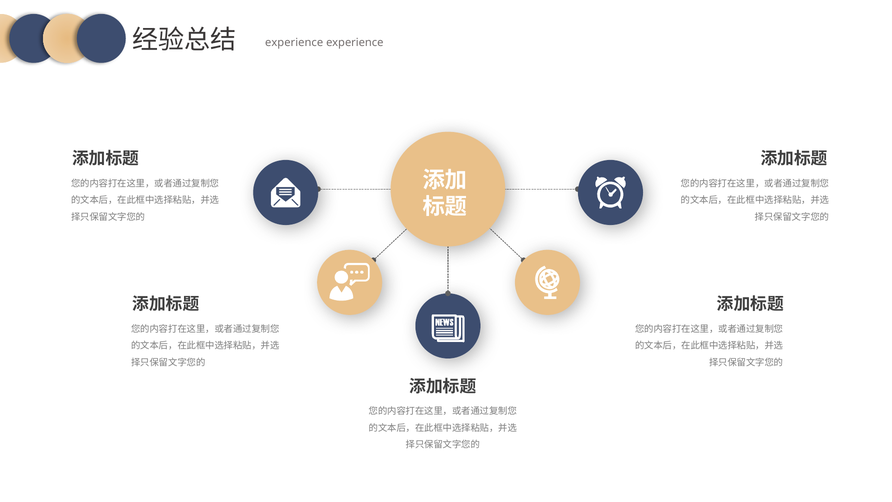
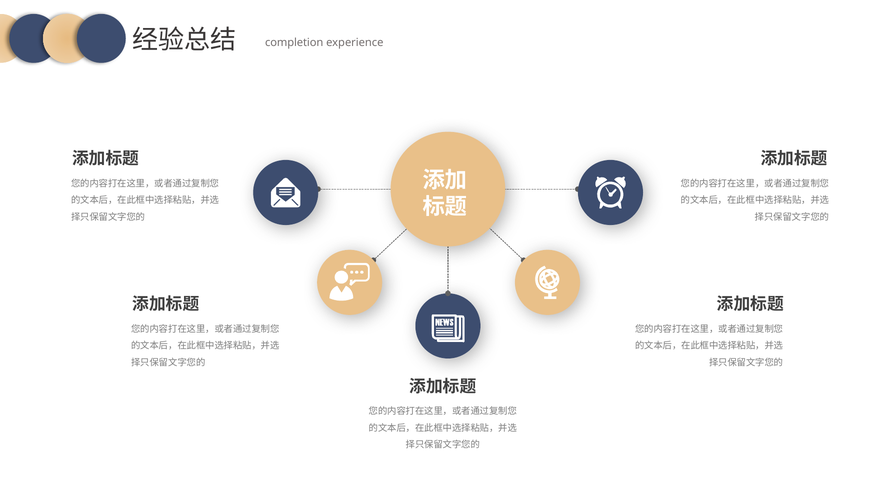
experience at (294, 43): experience -> completion
